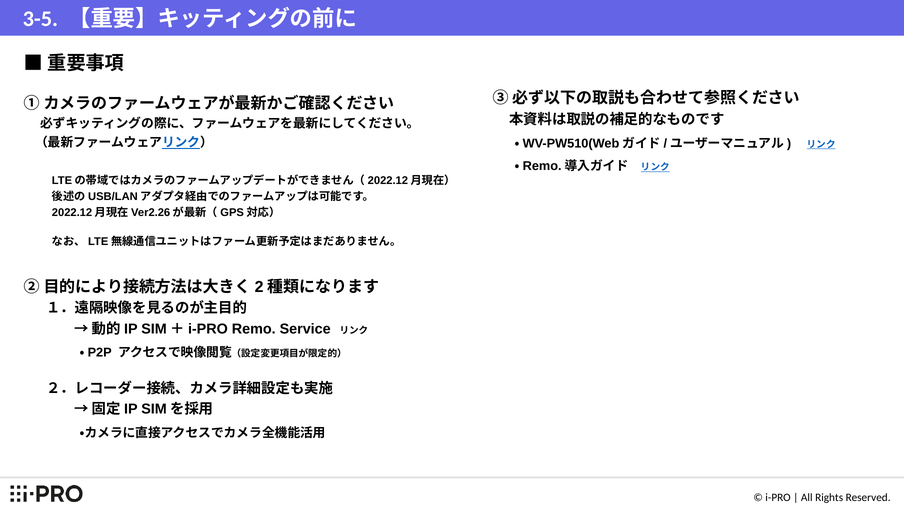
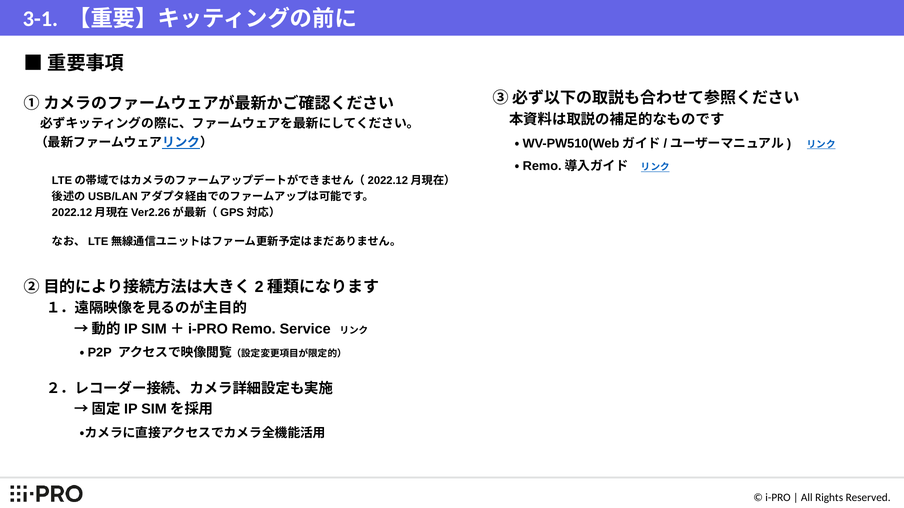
3-5: 3-5 -> 3-1
